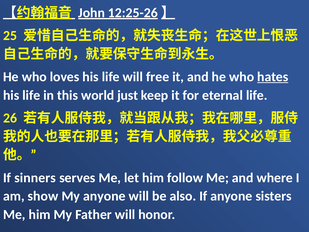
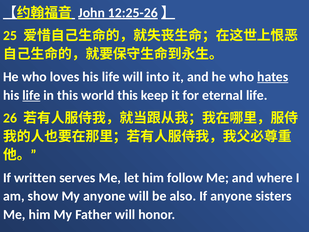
free: free -> into
life at (31, 95) underline: none -> present
world just: just -> this
sinners: sinners -> written
